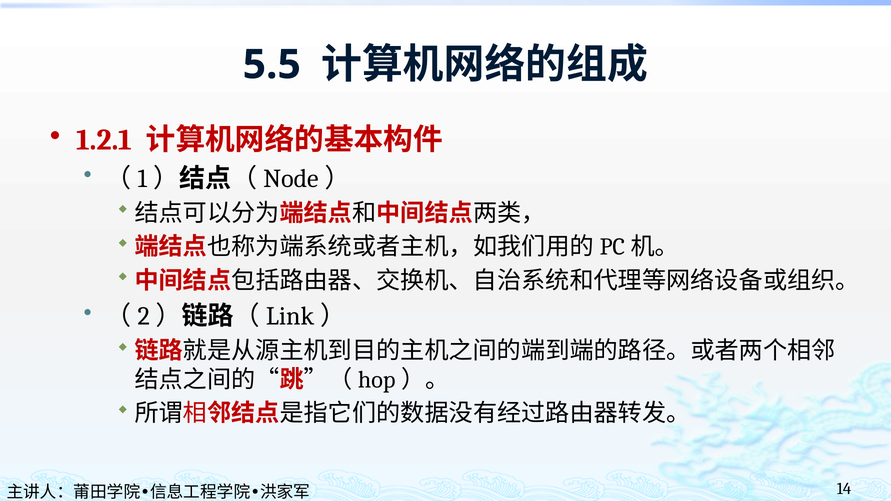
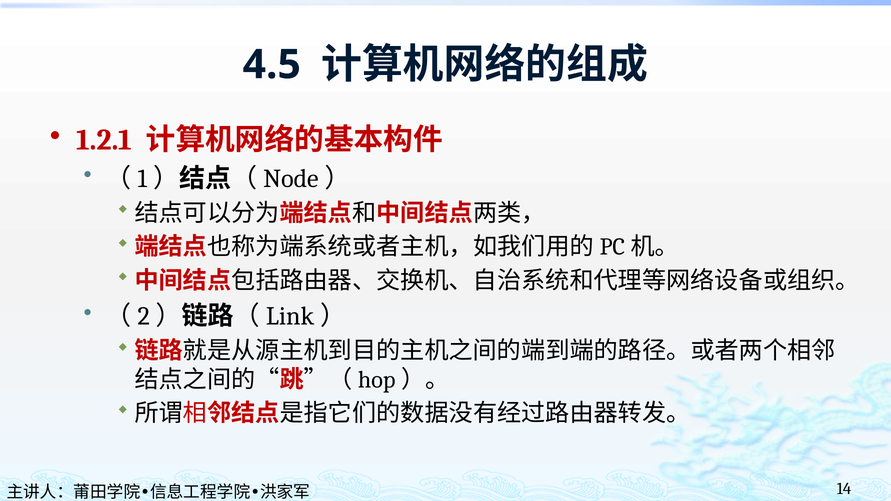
5.5: 5.5 -> 4.5
